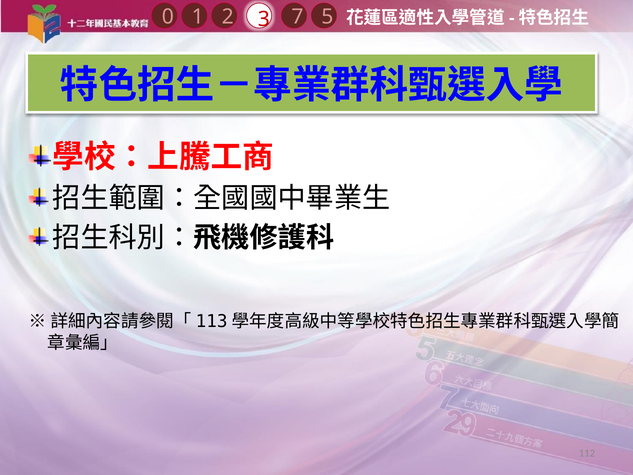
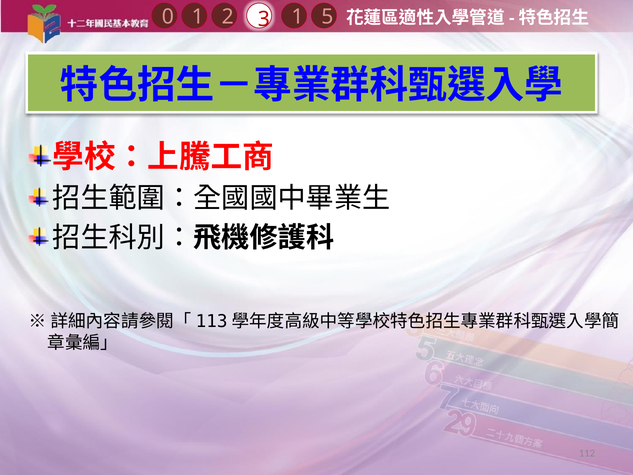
1 7: 7 -> 1
